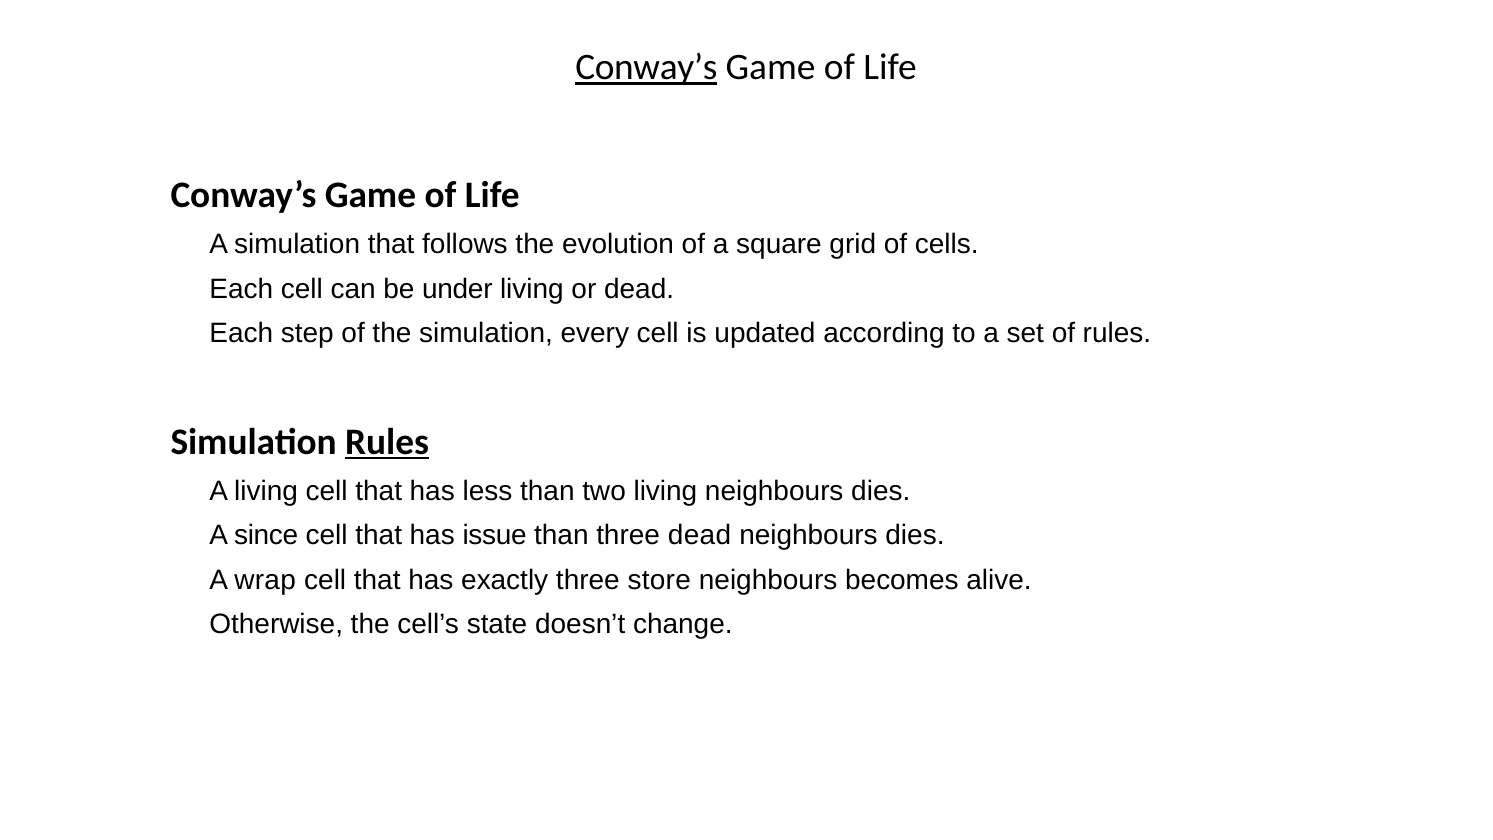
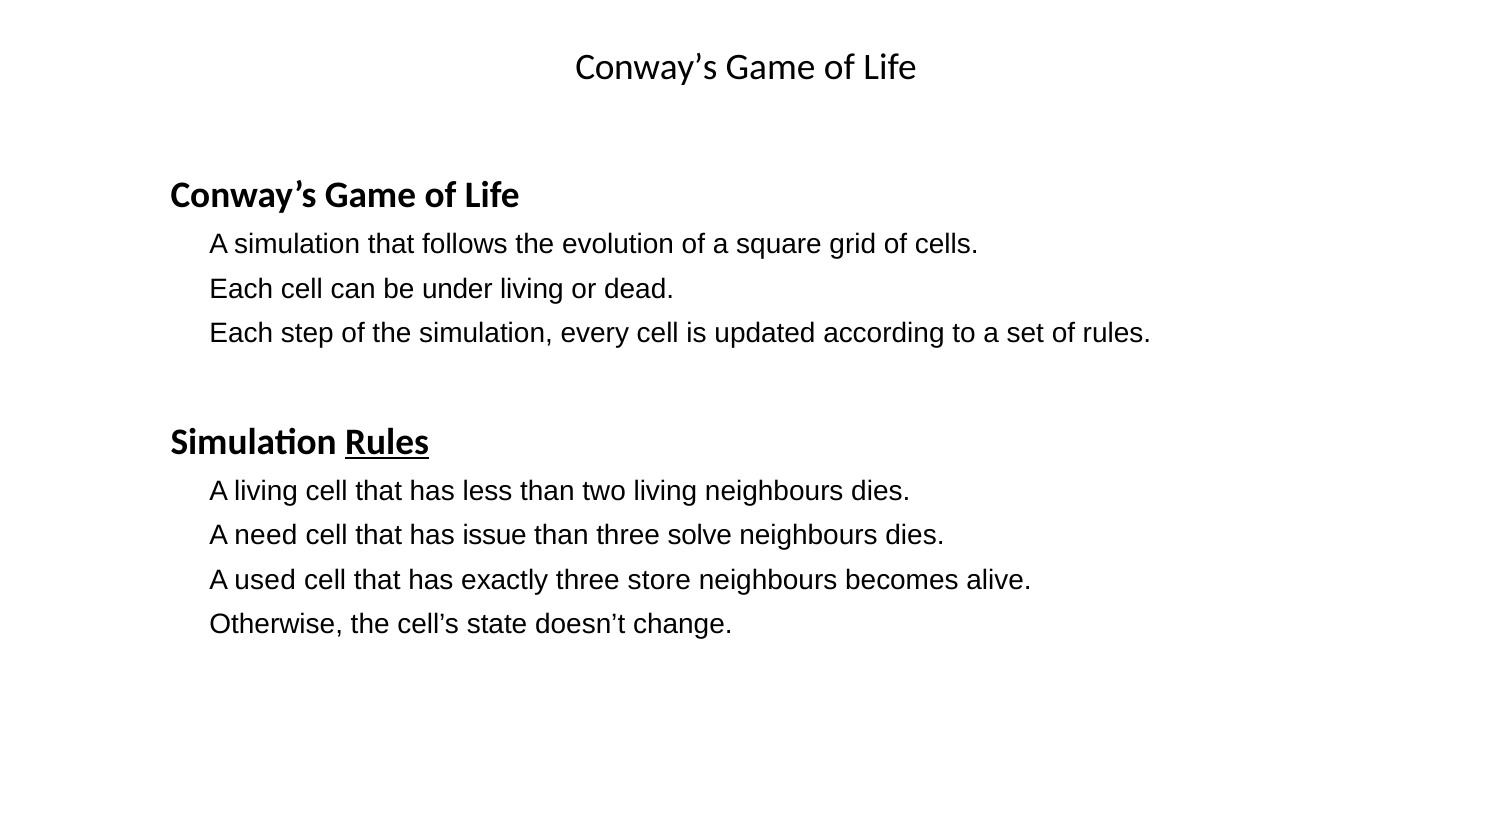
Conway’s at (646, 67) underline: present -> none
since: since -> need
three dead: dead -> solve
wrap: wrap -> used
